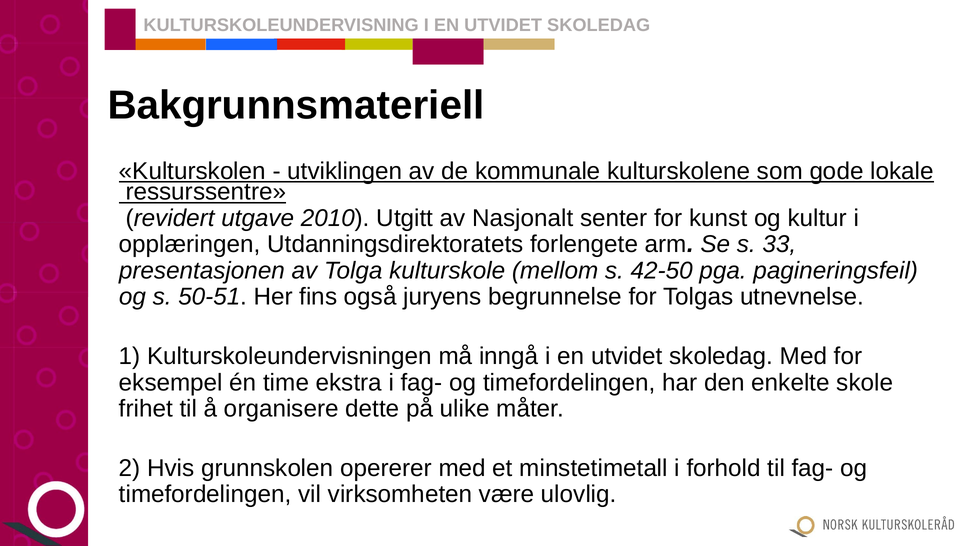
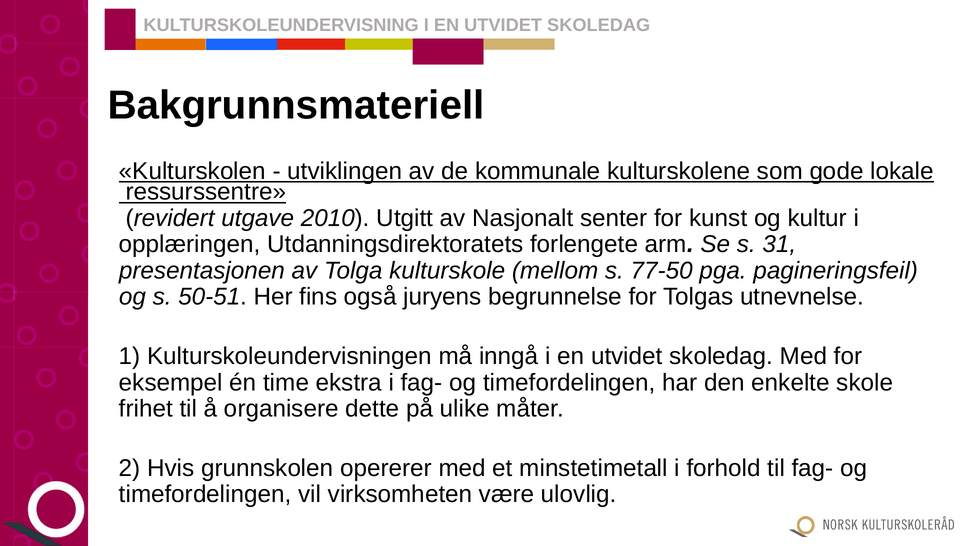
33: 33 -> 31
42-50: 42-50 -> 77-50
